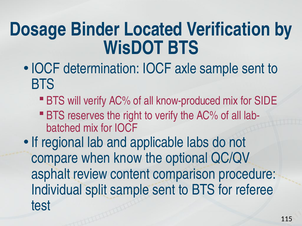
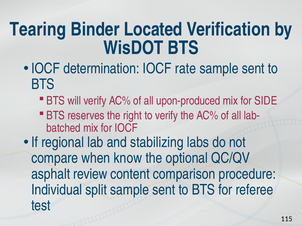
Dosage: Dosage -> Tearing
axle: axle -> rate
know-produced: know-produced -> upon-produced
applicable: applicable -> stabilizing
